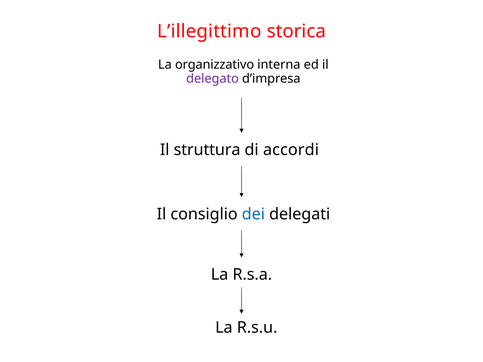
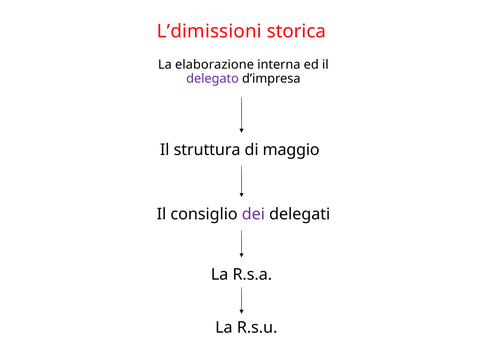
L’illegittimo: L’illegittimo -> L’dimissioni
organizzativo: organizzativo -> elaborazione
accordi: accordi -> maggio
dei colour: blue -> purple
